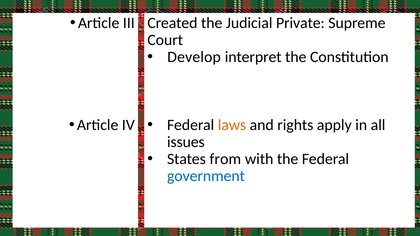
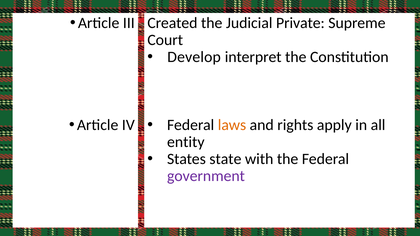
issues: issues -> entity
from: from -> state
government colour: blue -> purple
